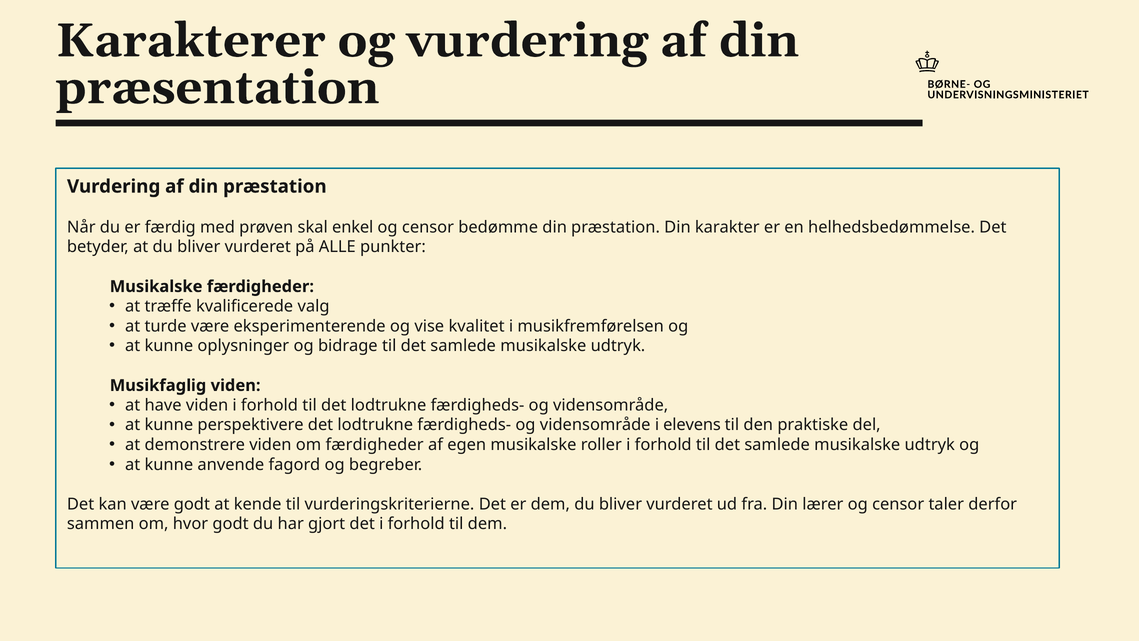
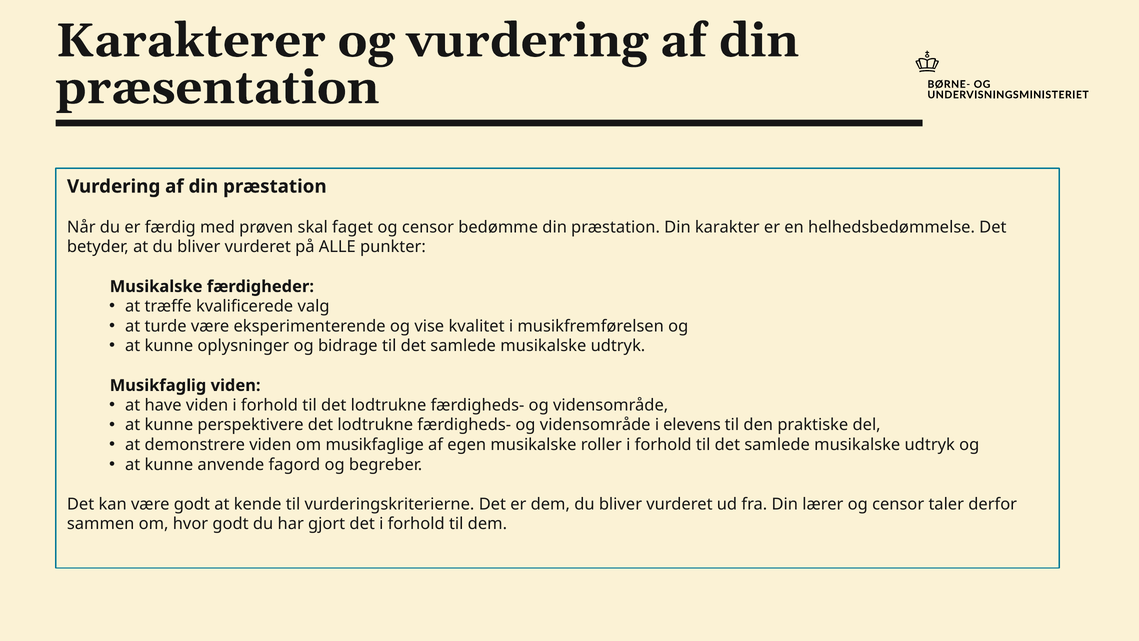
enkel: enkel -> faget
om færdigheder: færdigheder -> musikfaglige
